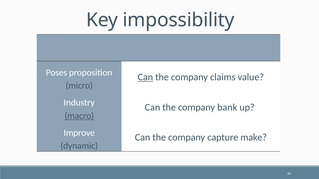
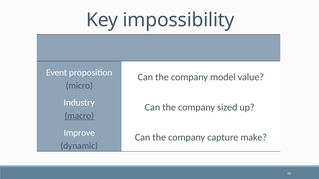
Poses: Poses -> Event
Can at (145, 77) underline: present -> none
claims: claims -> model
bank: bank -> sized
